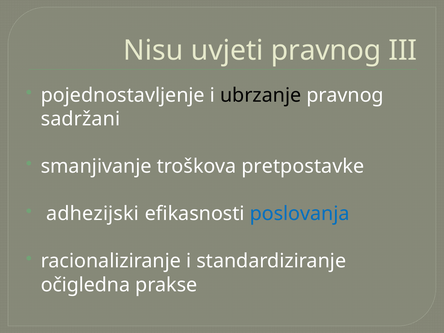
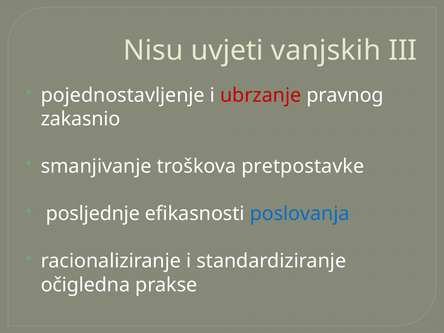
uvjeti pravnog: pravnog -> vanjskih
ubrzanje colour: black -> red
sadržani: sadržani -> zakasnio
adhezijski: adhezijski -> posljednje
